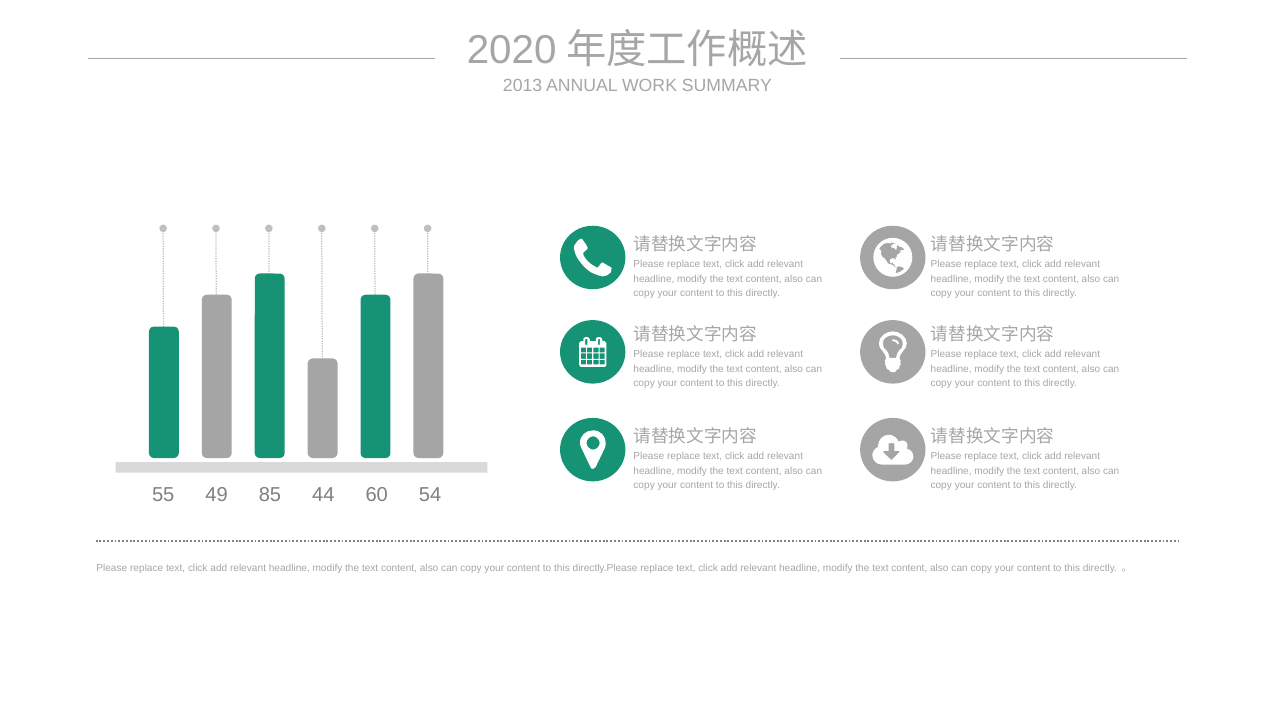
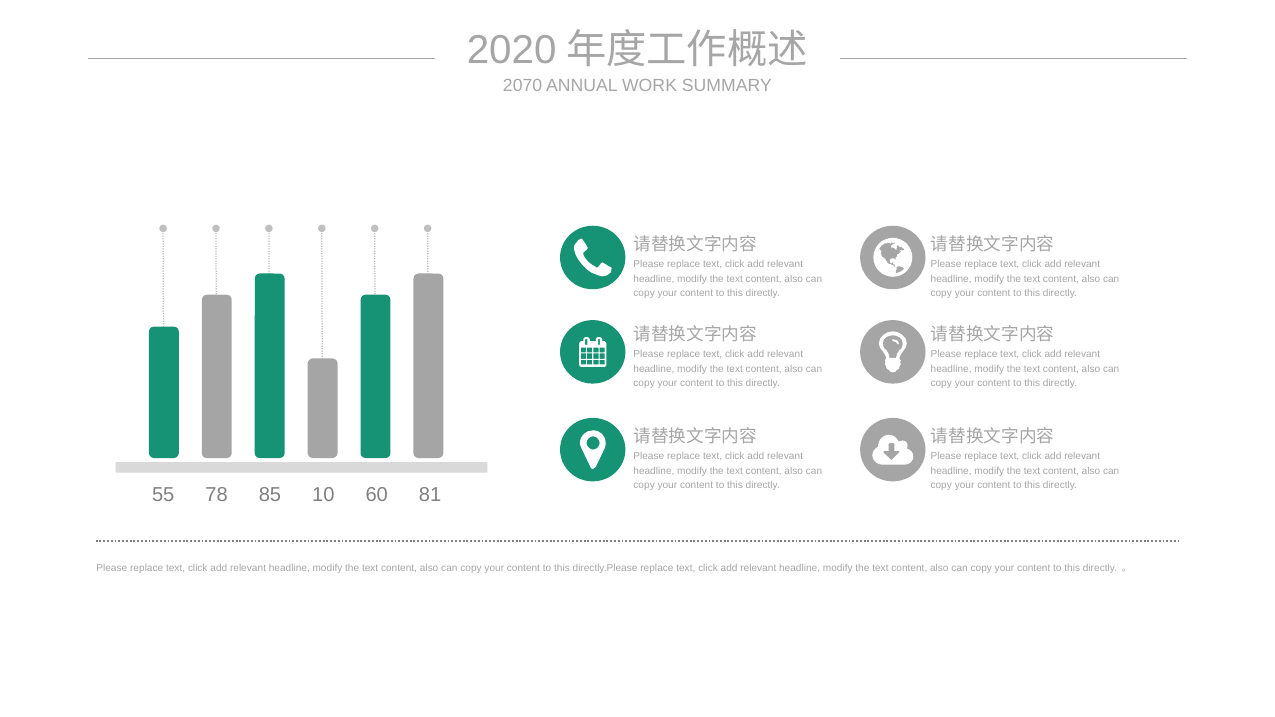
2013: 2013 -> 2070
49: 49 -> 78
44: 44 -> 10
54: 54 -> 81
